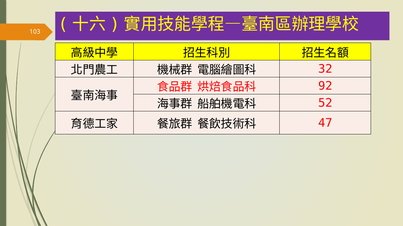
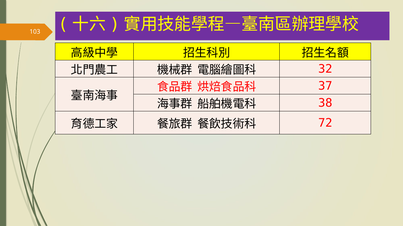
92: 92 -> 37
52: 52 -> 38
47: 47 -> 72
